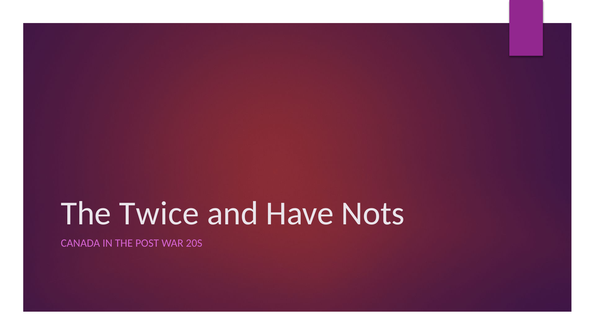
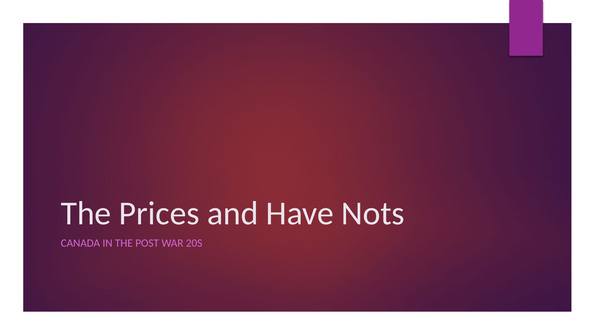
Twice: Twice -> Prices
